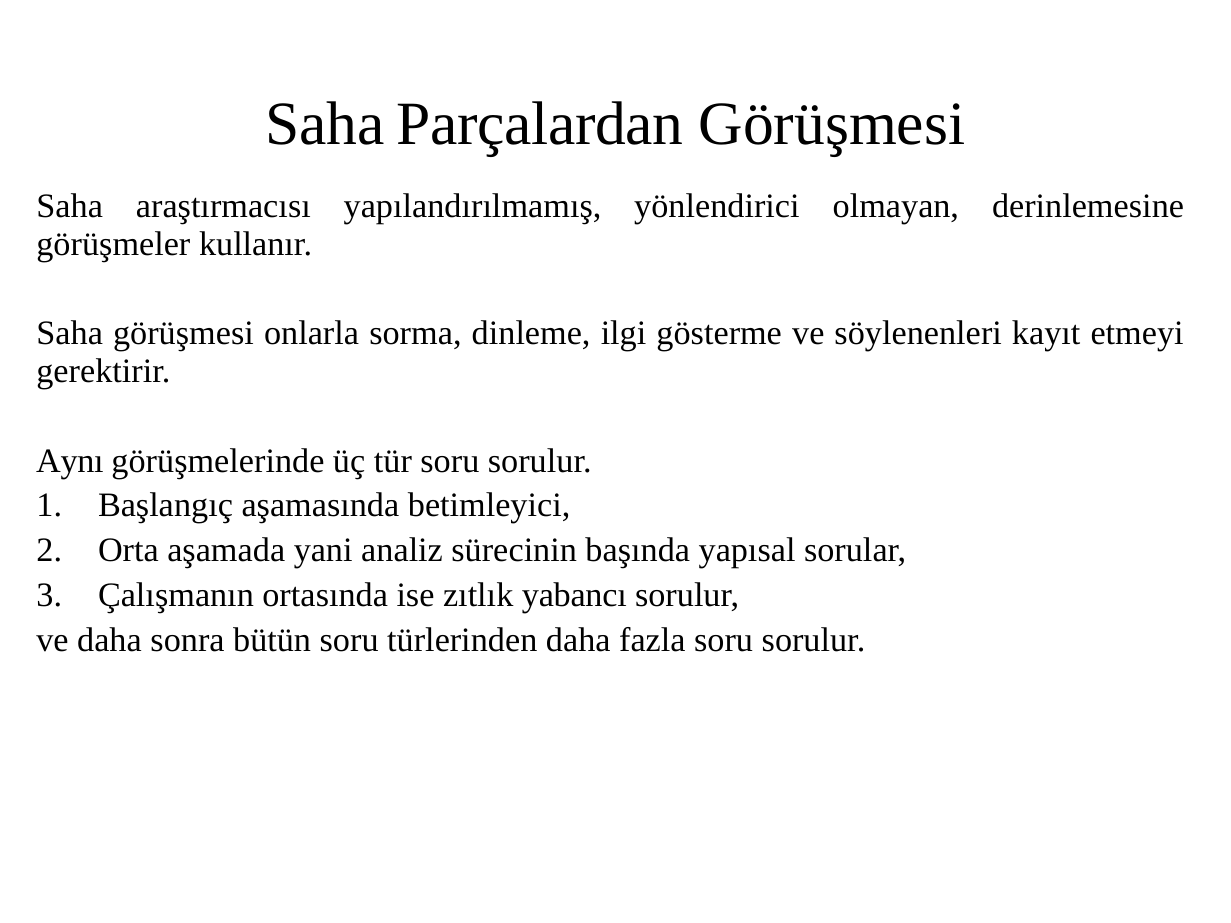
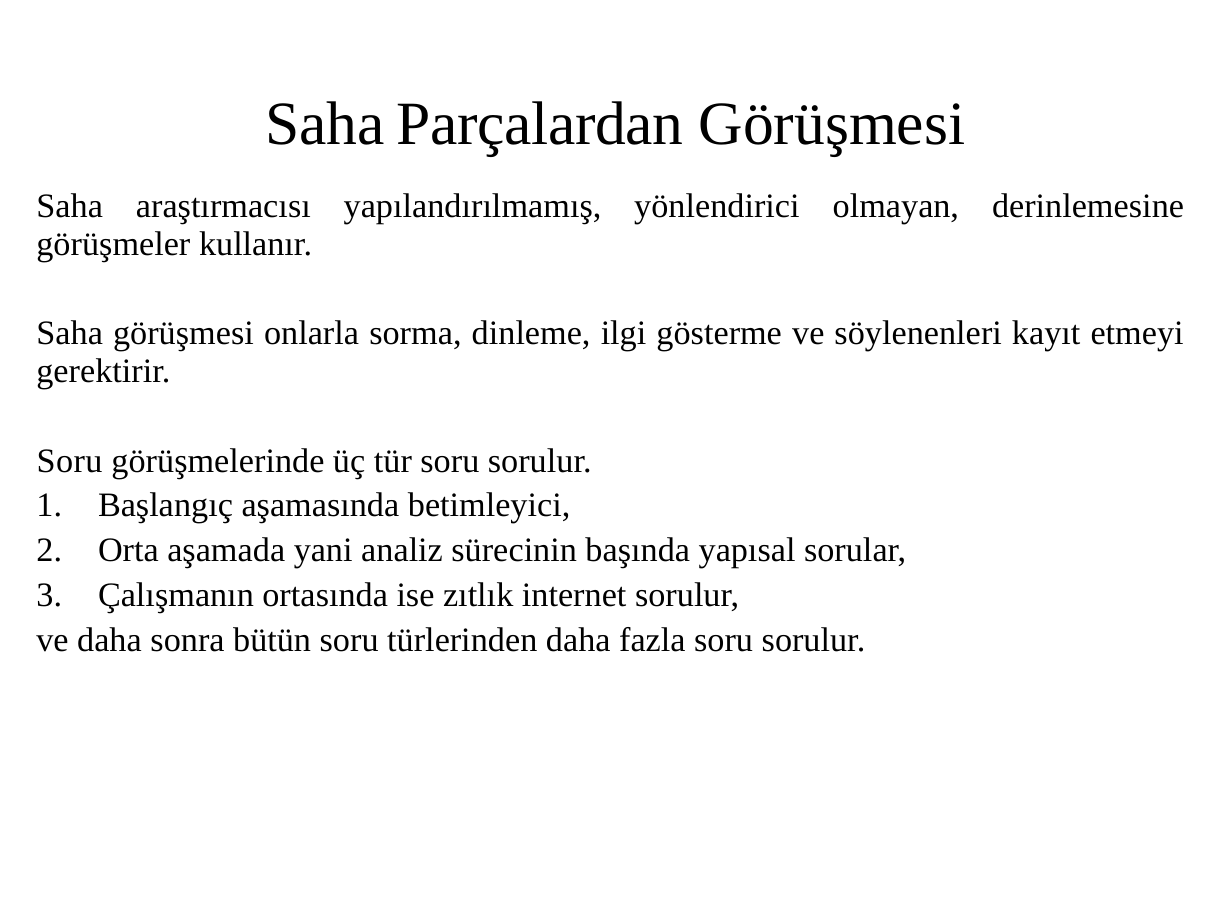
Aynı at (70, 461): Aynı -> Soru
yabancı: yabancı -> internet
